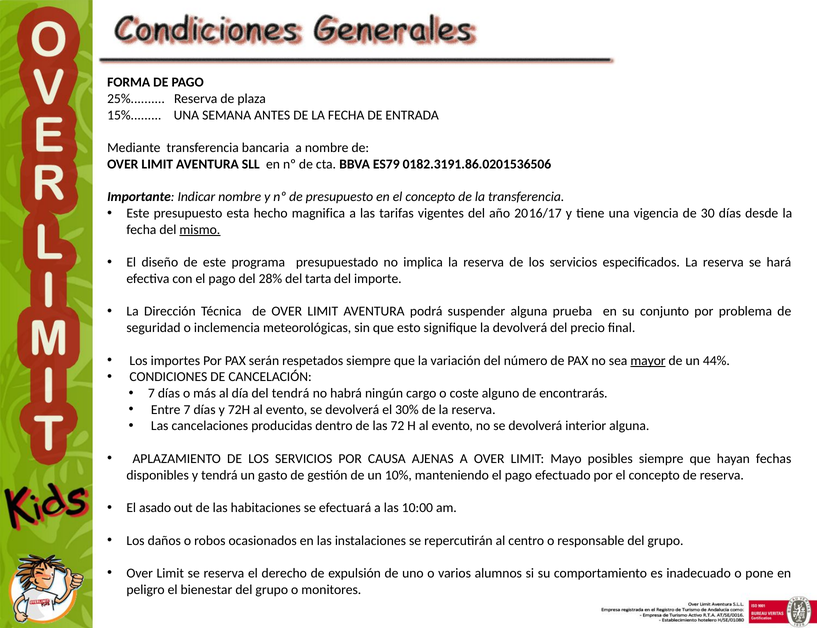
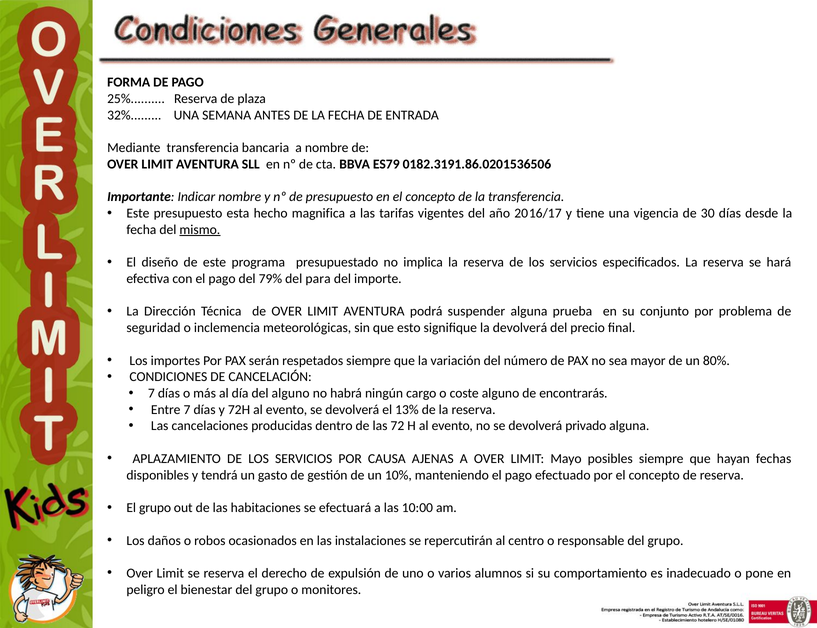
15%: 15% -> 32%
28%: 28% -> 79%
tarta: tarta -> para
mayor underline: present -> none
44%: 44% -> 80%
del tendrá: tendrá -> alguno
30%: 30% -> 13%
interior: interior -> privado
El asado: asado -> grupo
